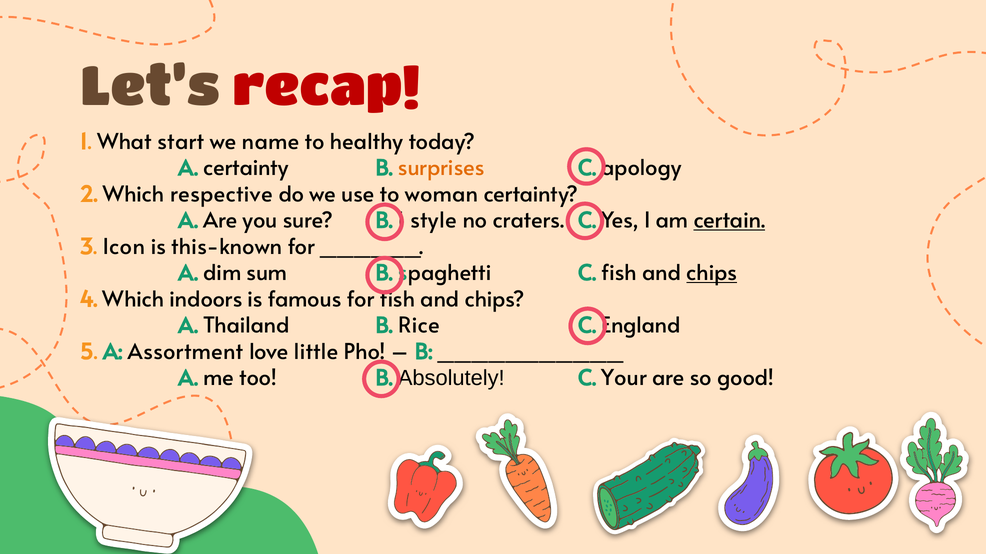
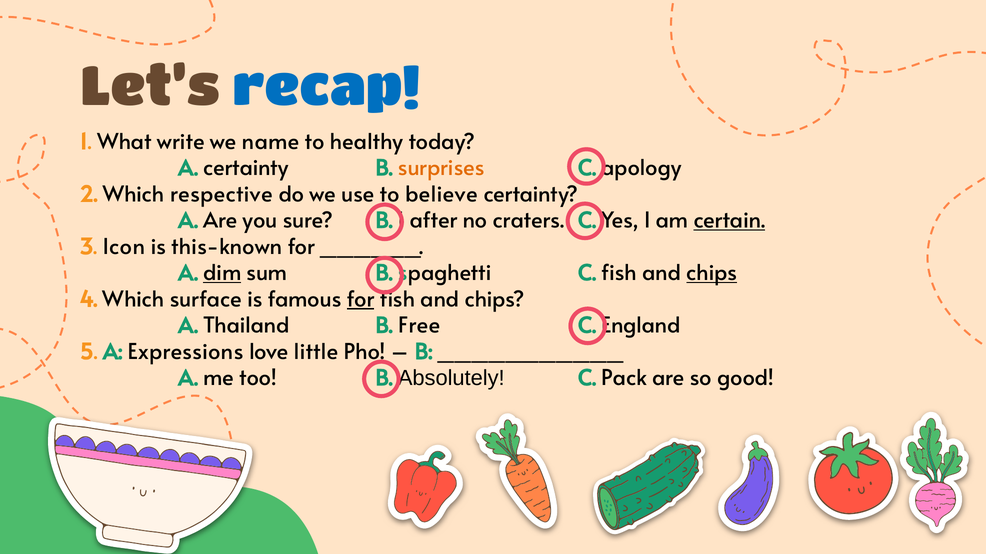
recap colour: red -> blue
start: start -> write
woman: woman -> believe
style: style -> after
dim underline: none -> present
indoors: indoors -> surface
for at (361, 300) underline: none -> present
Rice: Rice -> Free
Assortment: Assortment -> Expressions
Your: Your -> Pack
